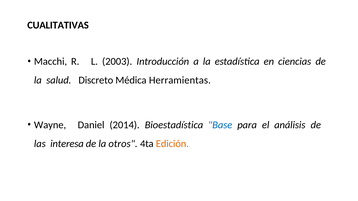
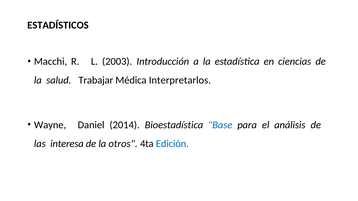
CUALITATIVAS: CUALITATIVAS -> ESTADÍSTICOS
Discreto: Discreto -> Trabajar
Herramientas: Herramientas -> Interpretarlos
Edición colour: orange -> blue
